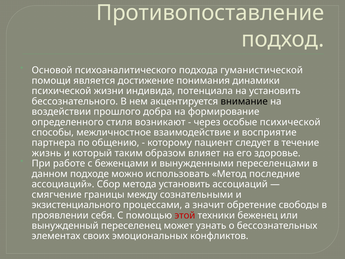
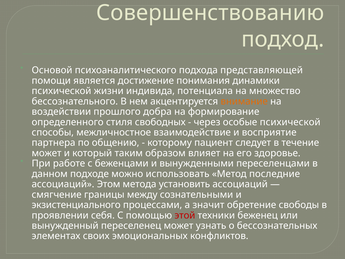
Противопоставление: Противопоставление -> Совершенствованию
гуманистической: гуманистической -> представляющей
на установить: установить -> множество
внимание colour: black -> orange
возникают: возникают -> свободных
жизнь at (46, 153): жизнь -> может
Сбор: Сбор -> Этом
